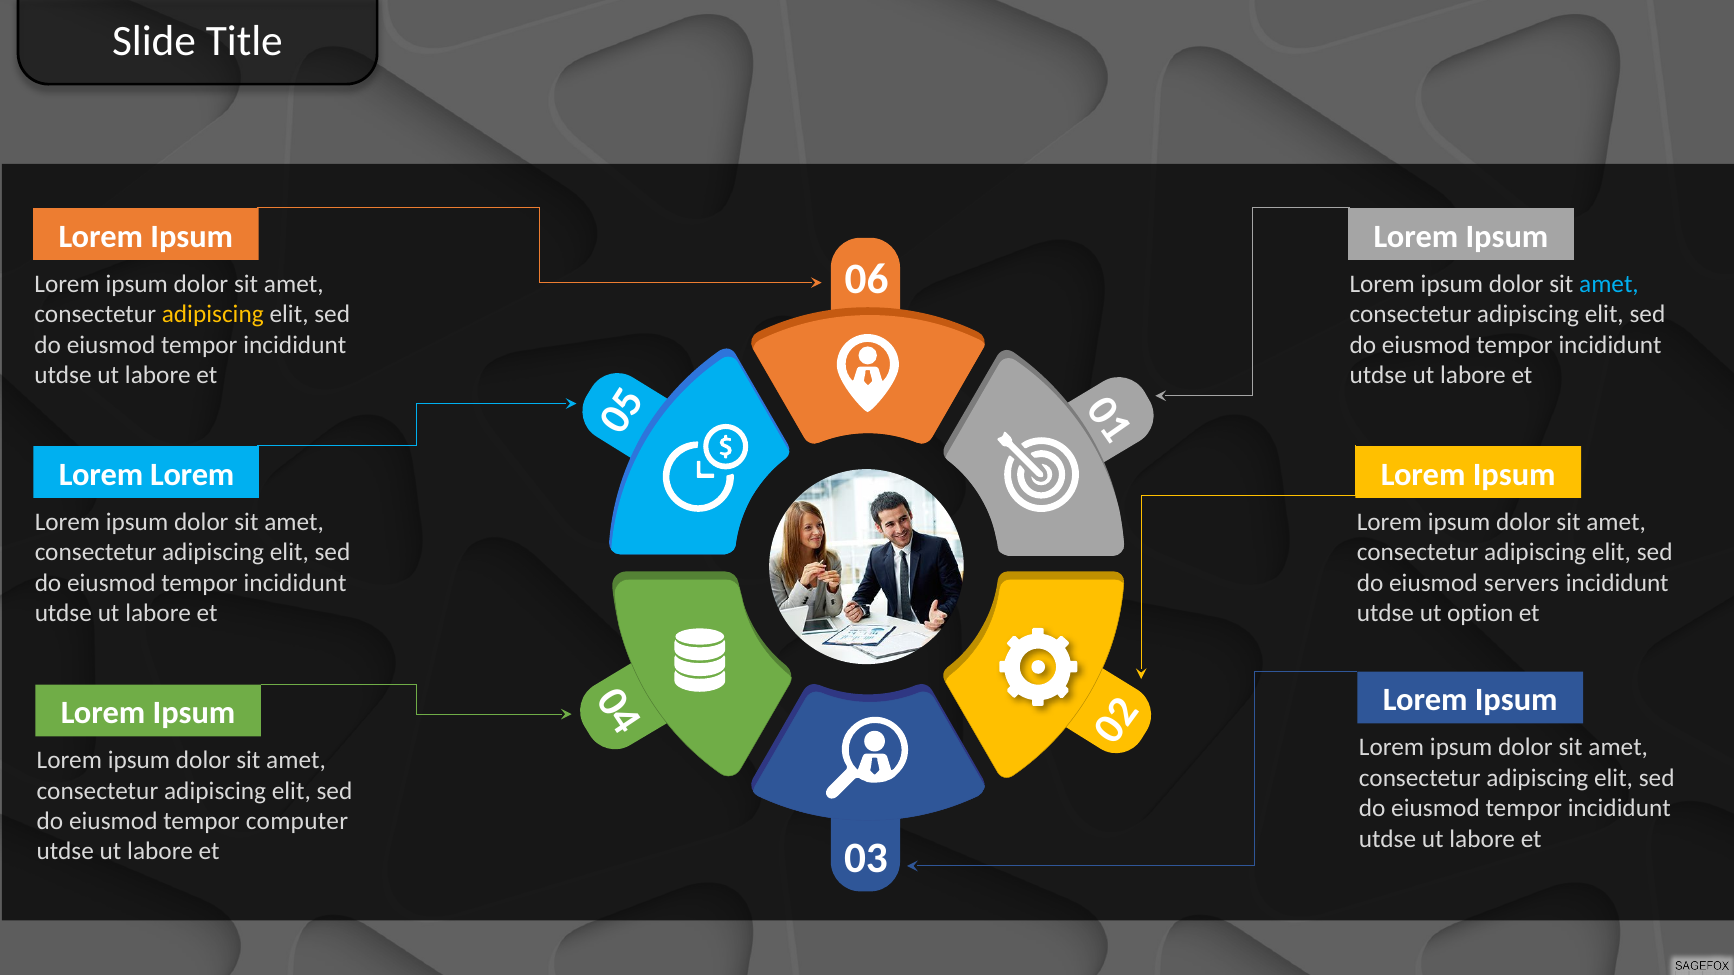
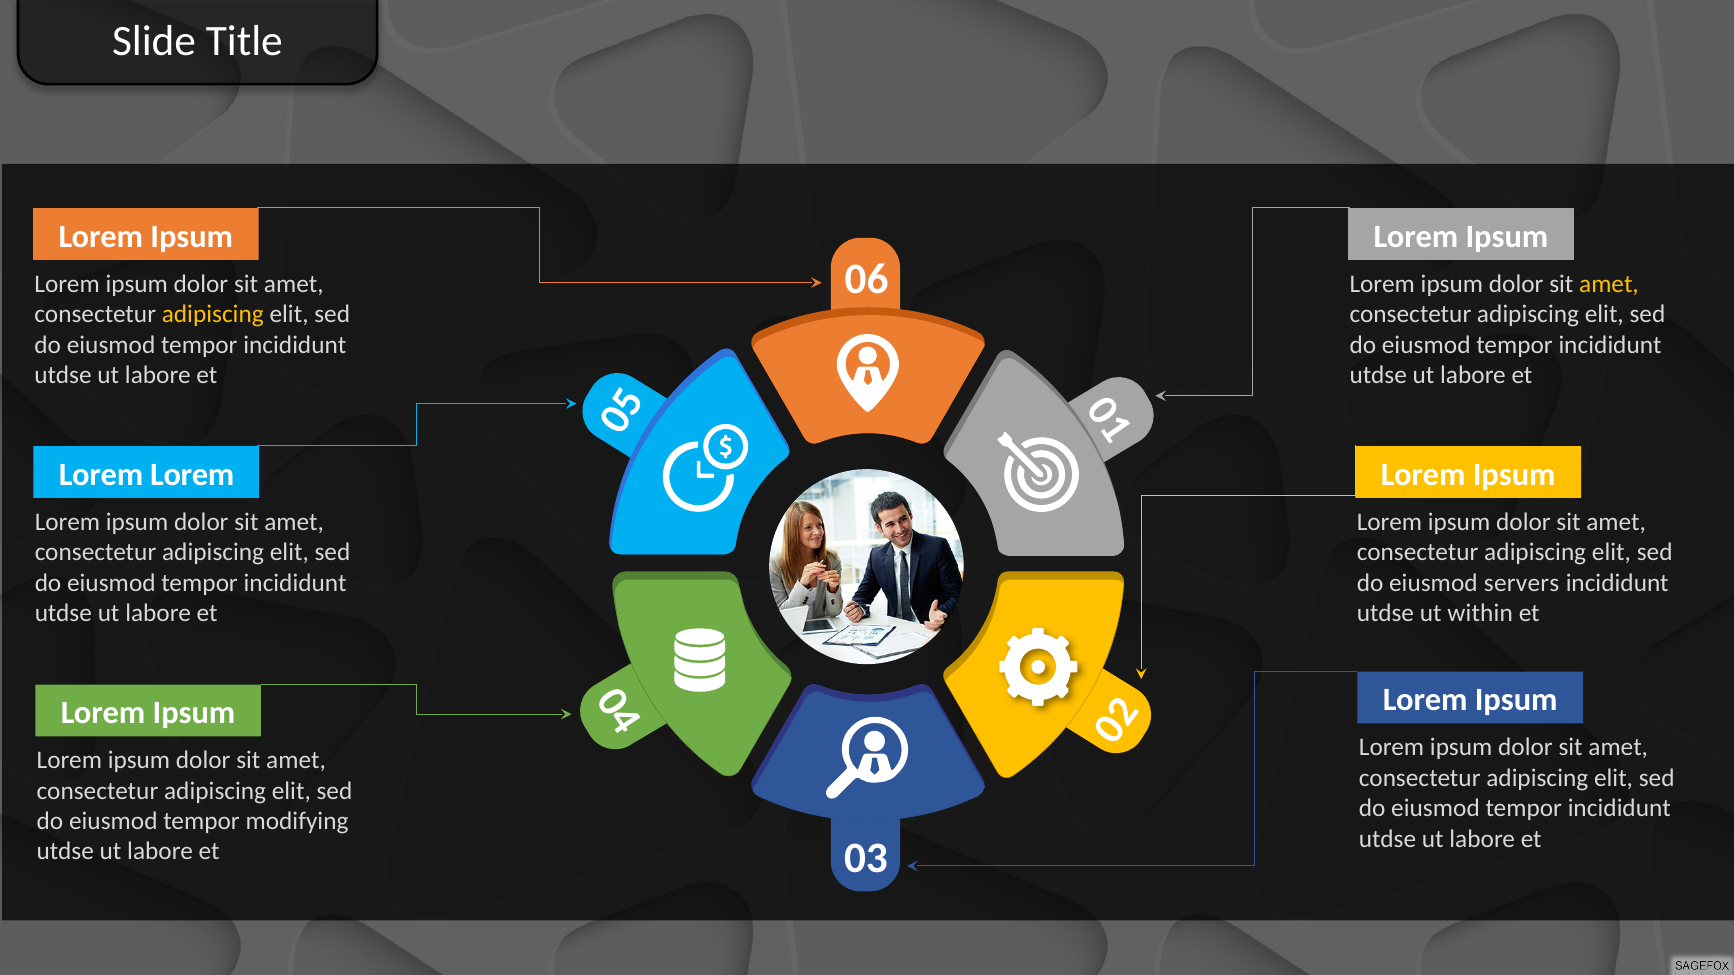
amet at (1609, 284) colour: light blue -> yellow
option: option -> within
computer: computer -> modifying
